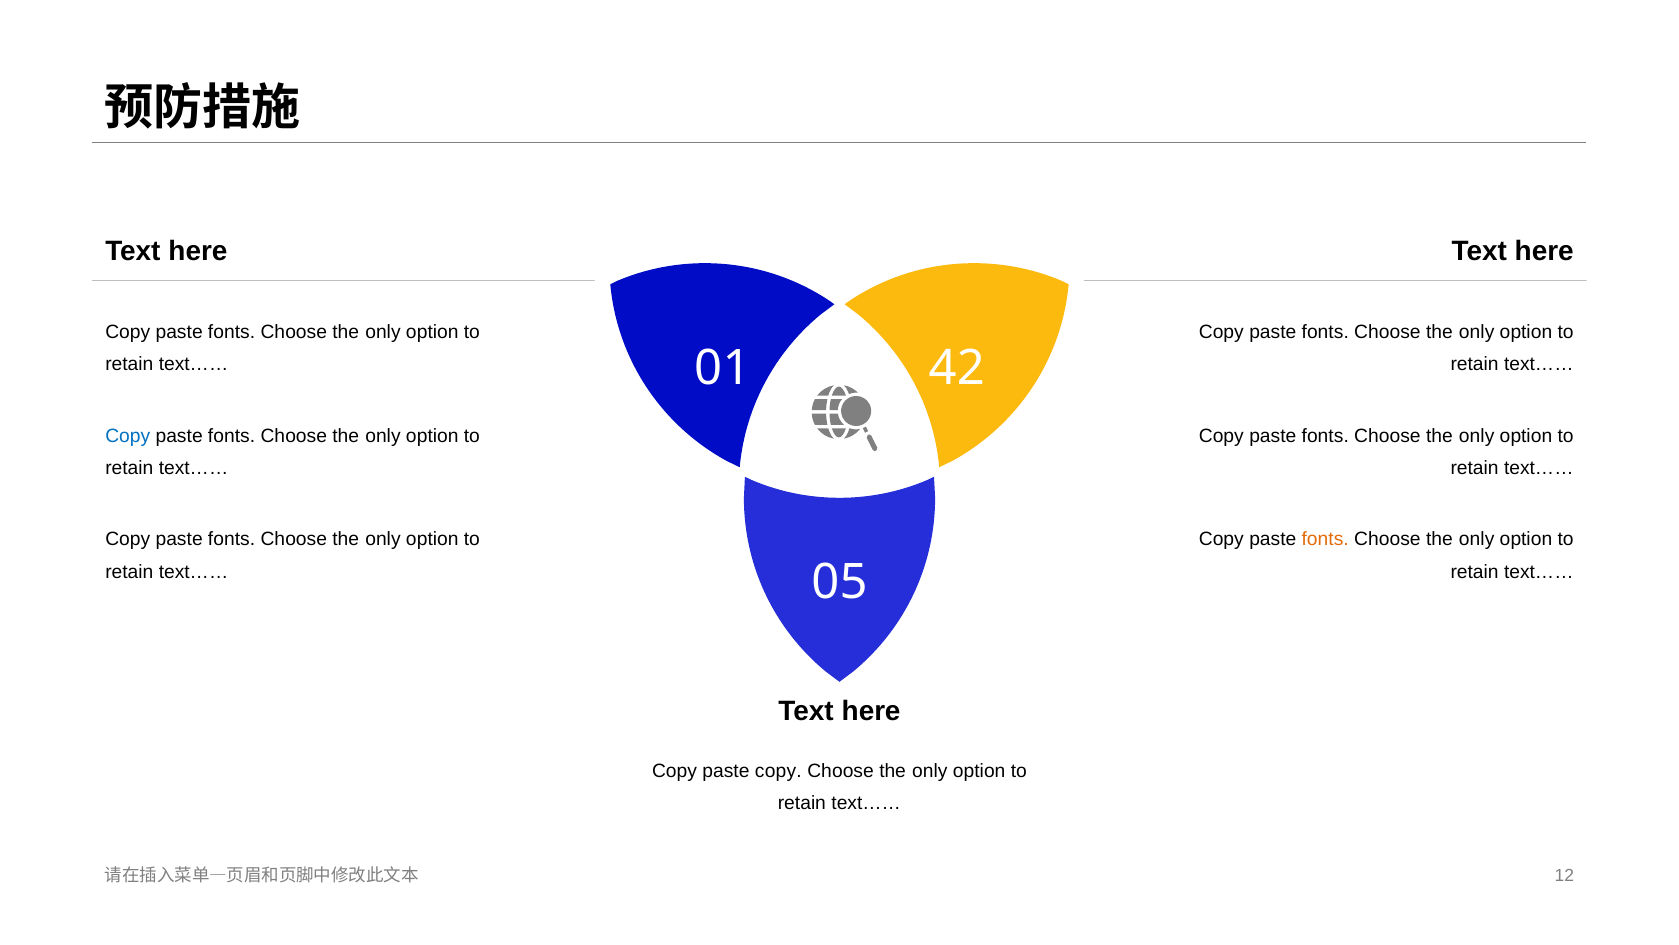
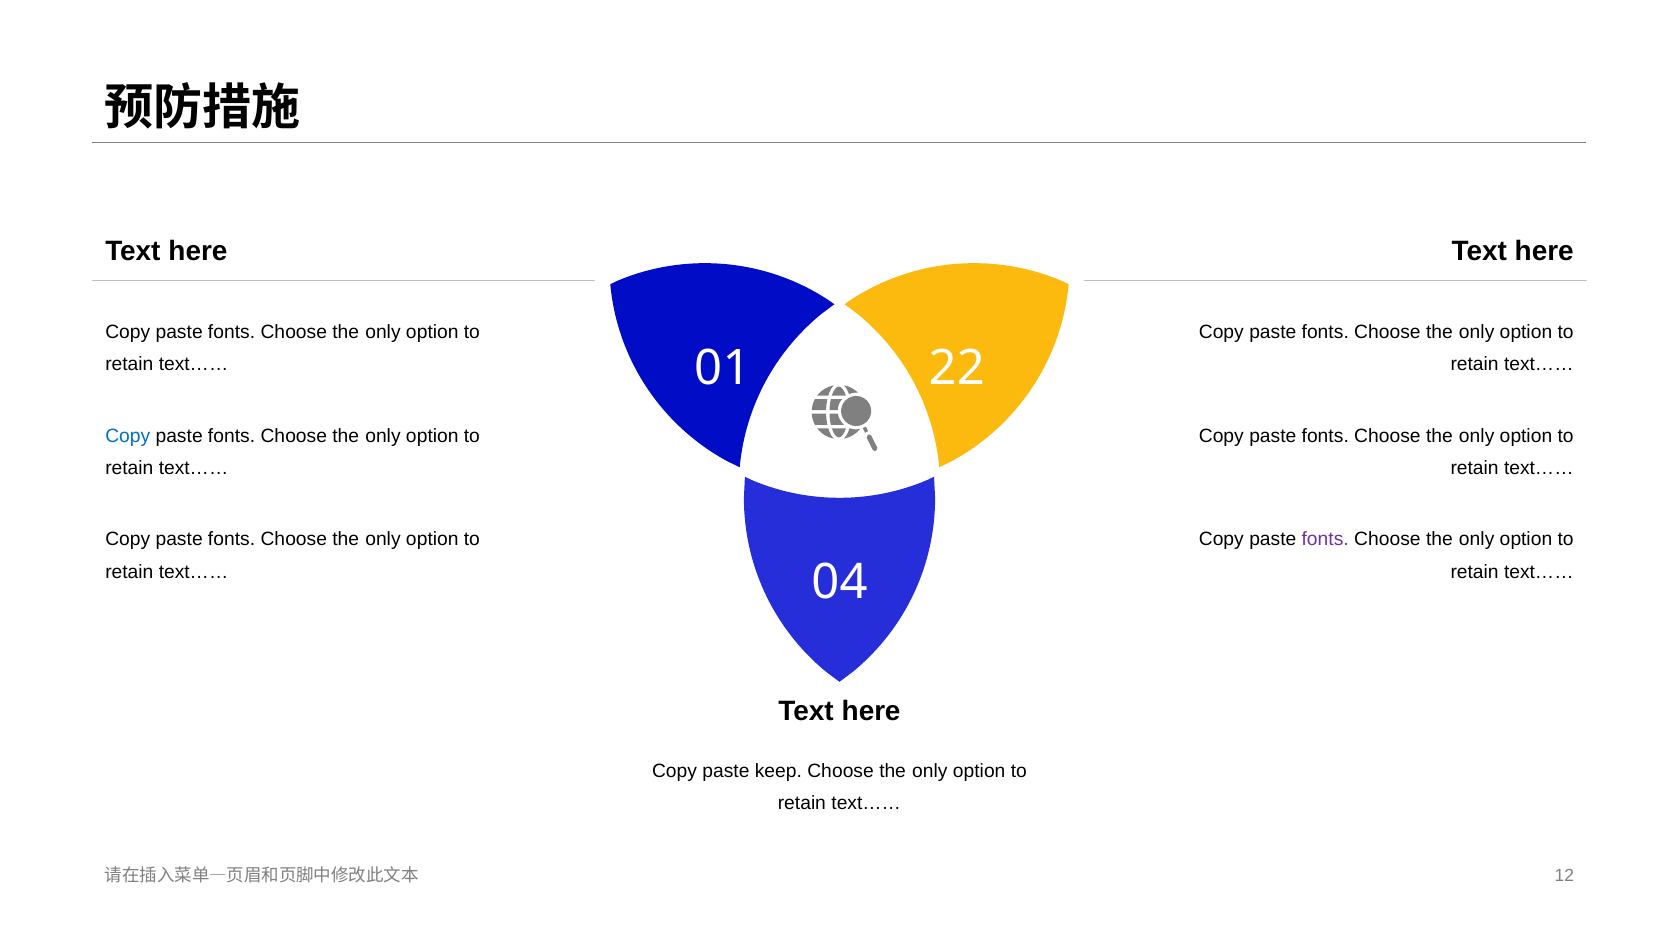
1 4: 4 -> 2
fonts at (1325, 539) colour: orange -> purple
5: 5 -> 4
paste copy: copy -> keep
